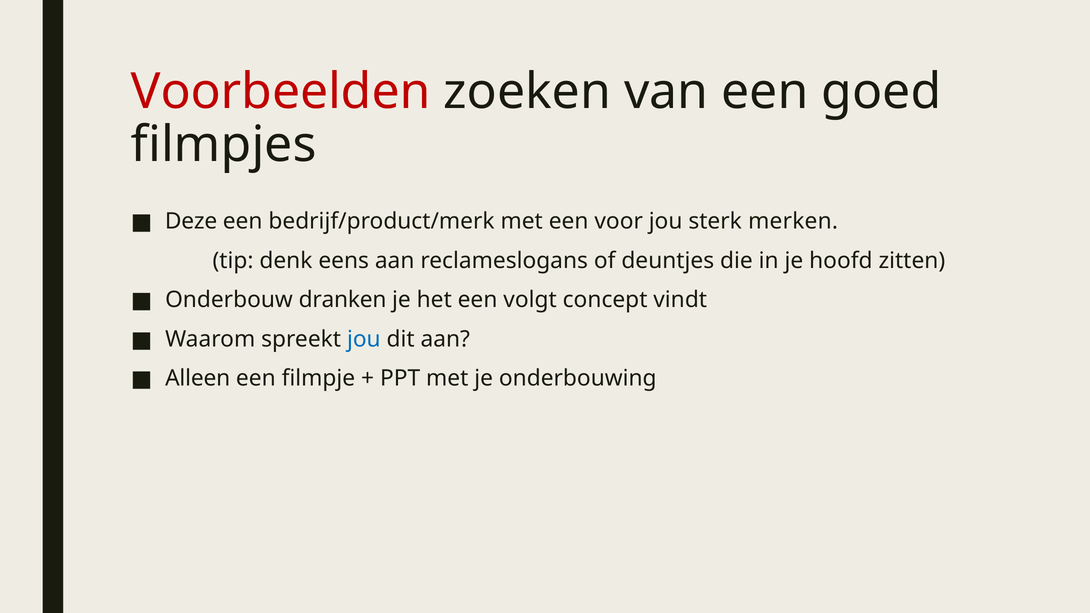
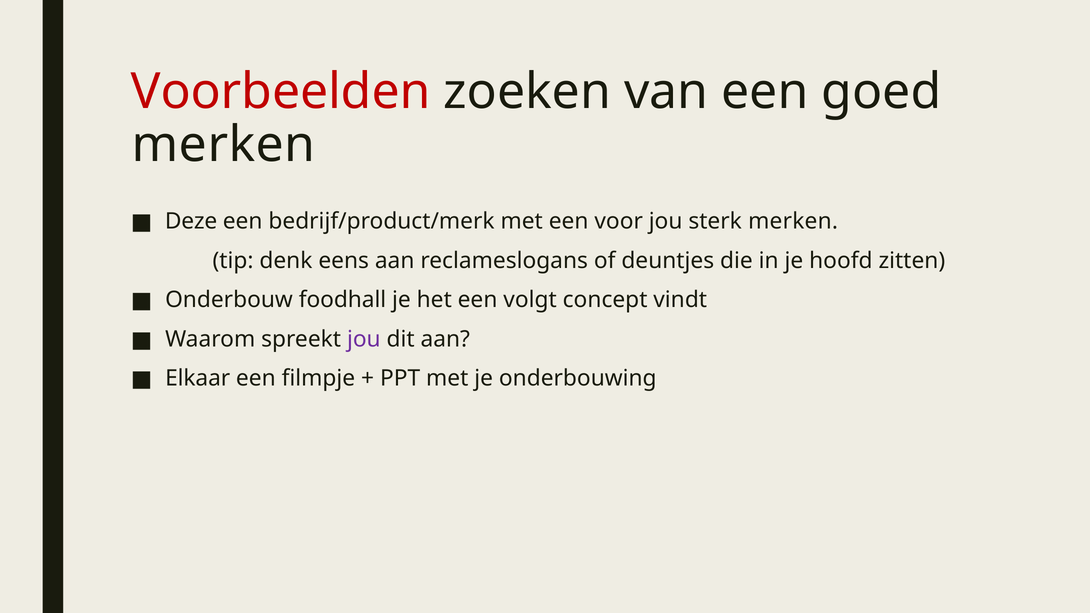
filmpjes at (224, 145): filmpjes -> merken
dranken: dranken -> foodhall
jou at (364, 339) colour: blue -> purple
Alleen: Alleen -> Elkaar
